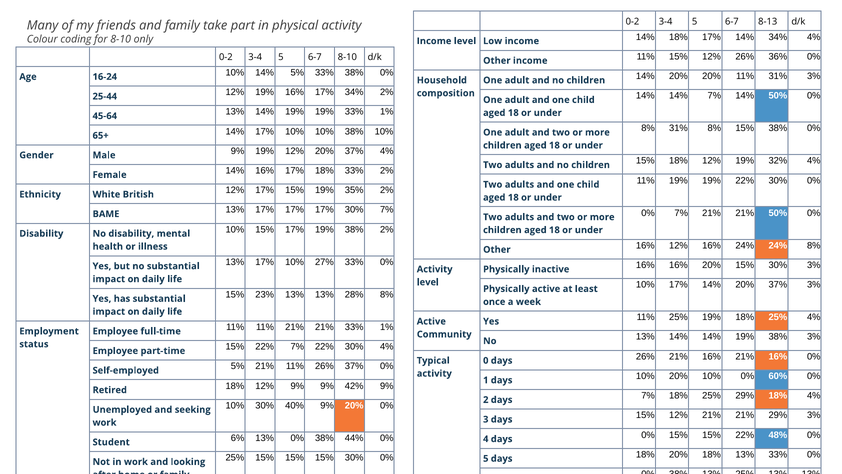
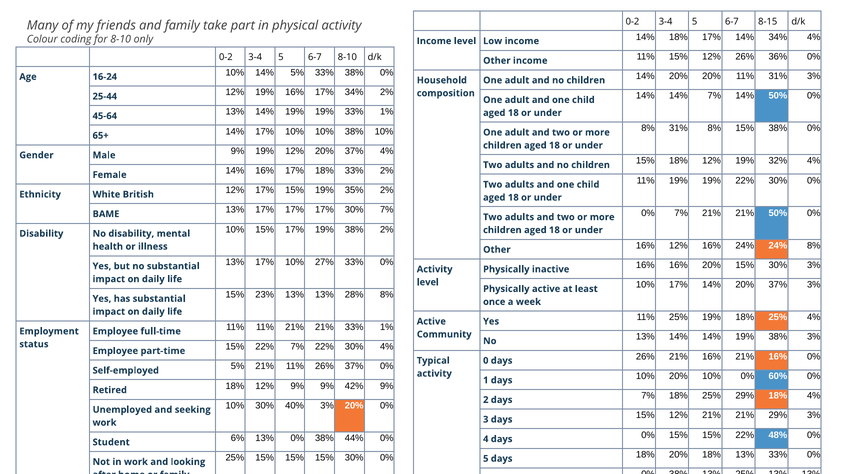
8-13: 8-13 -> 8-15
40% 9%: 9% -> 3%
